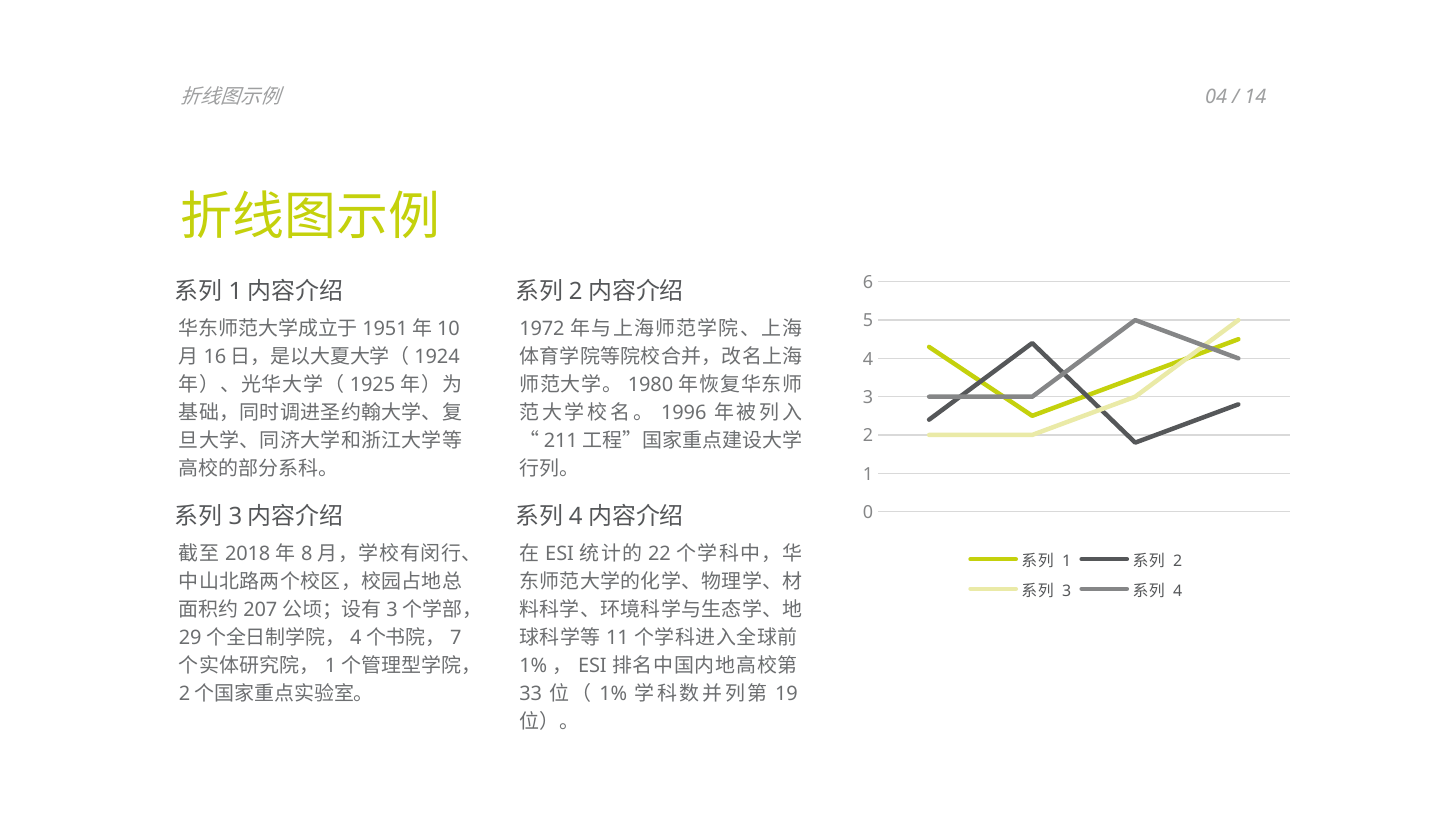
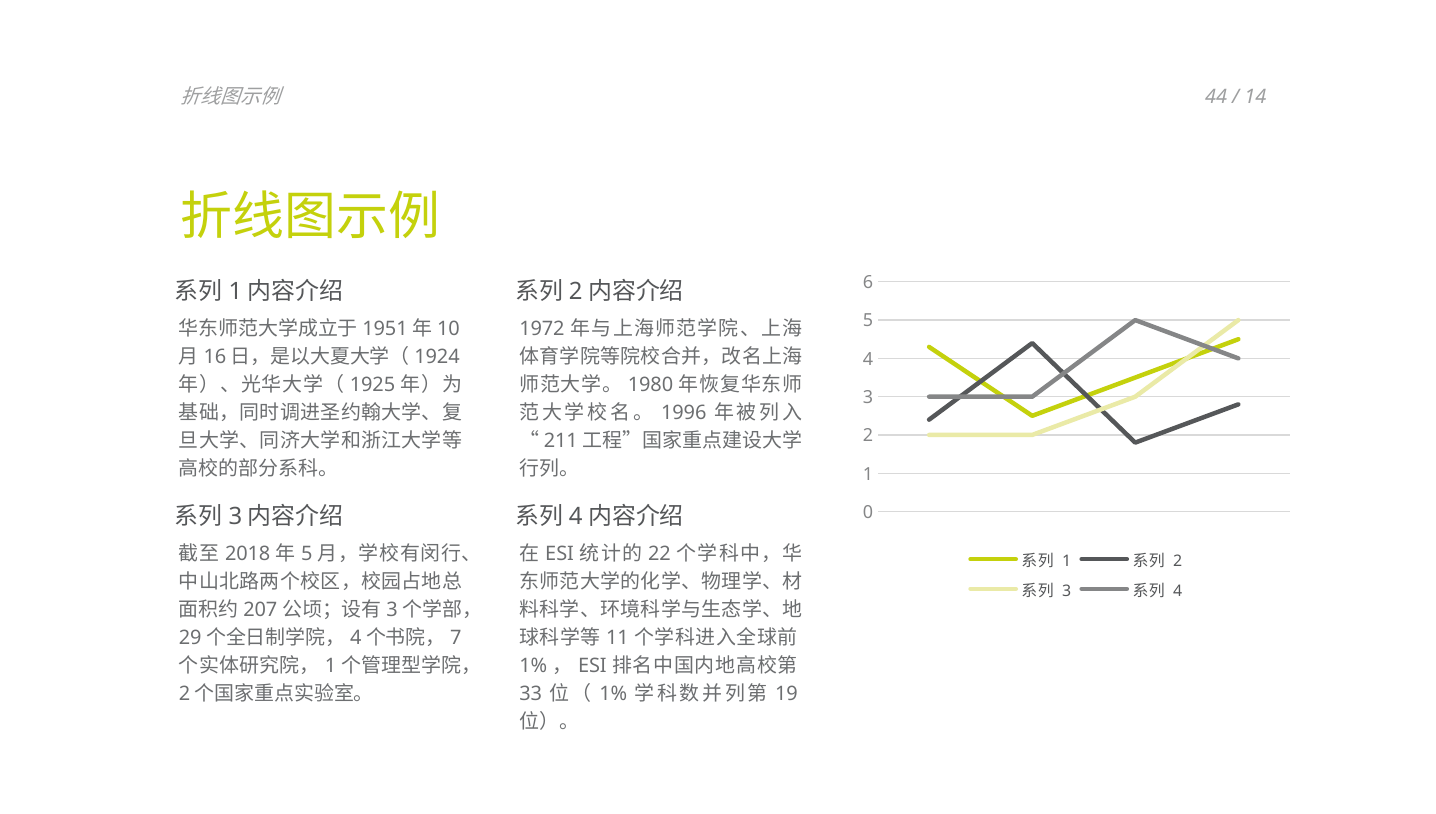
04: 04 -> 44
8 at (307, 554): 8 -> 5
